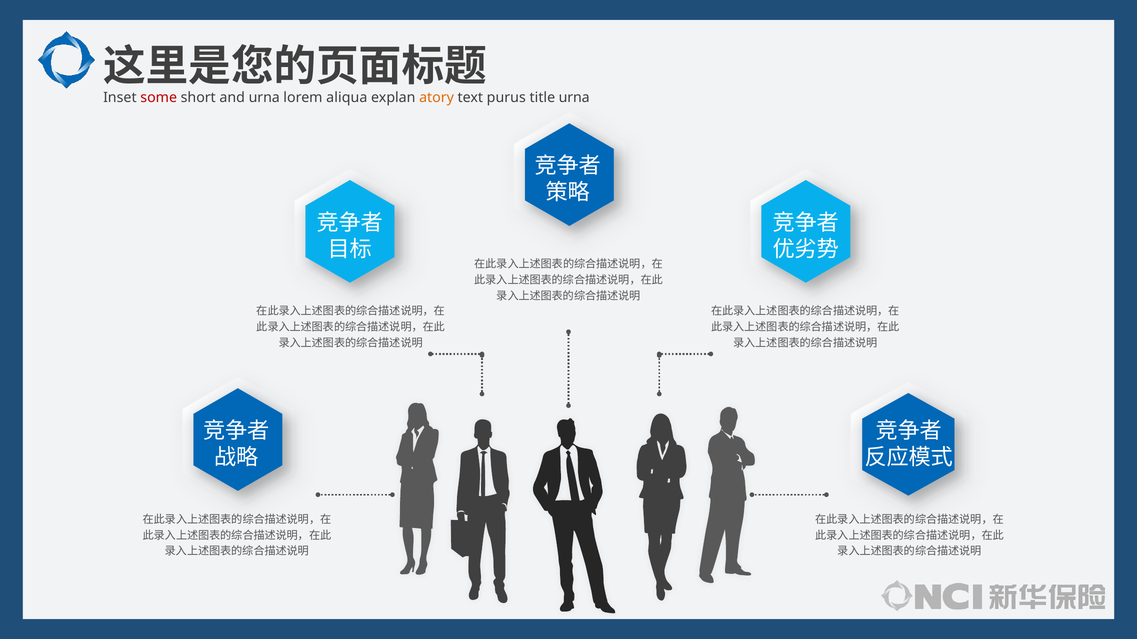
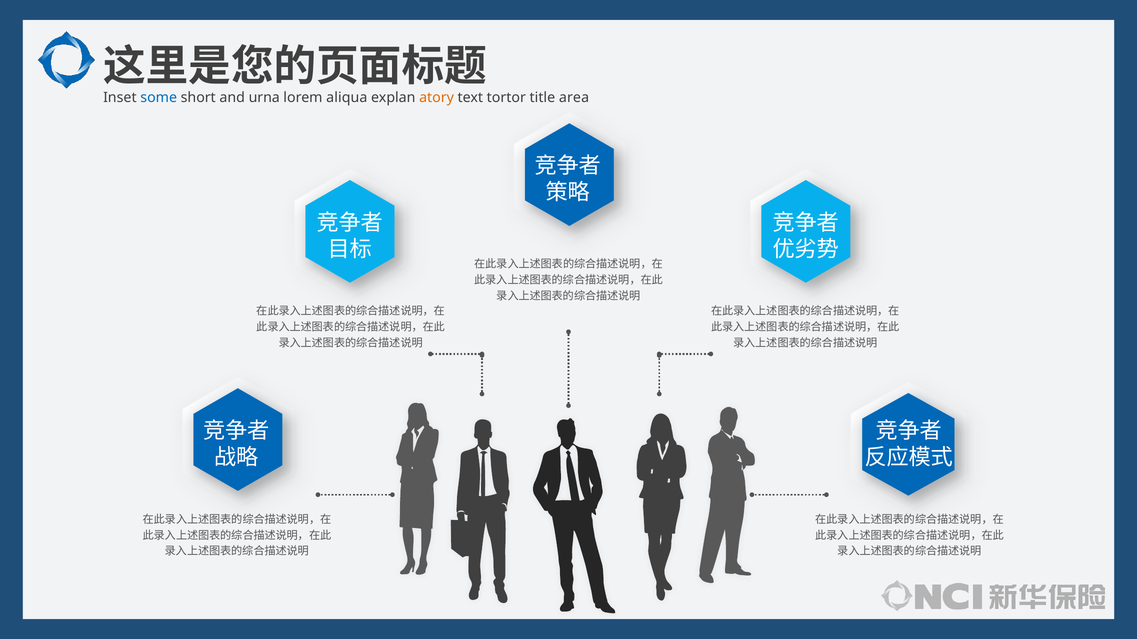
some colour: red -> blue
purus: purus -> tortor
title urna: urna -> area
